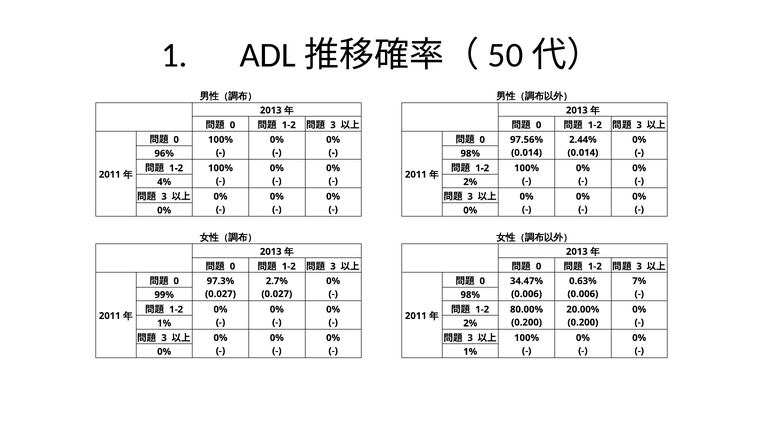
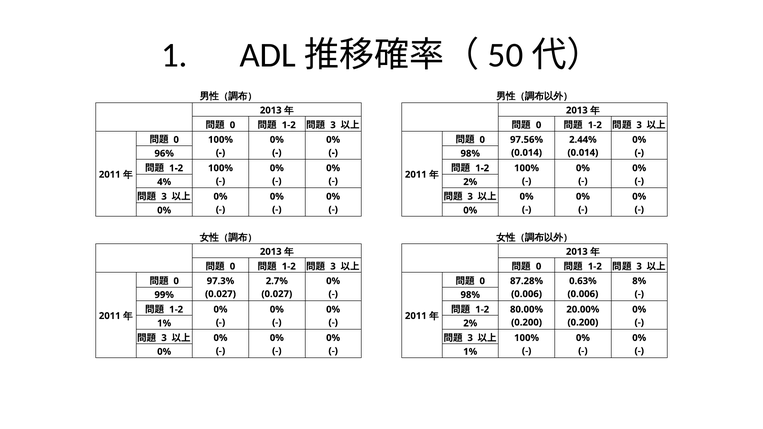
34.47%: 34.47% -> 87.28%
7%: 7% -> 8%
